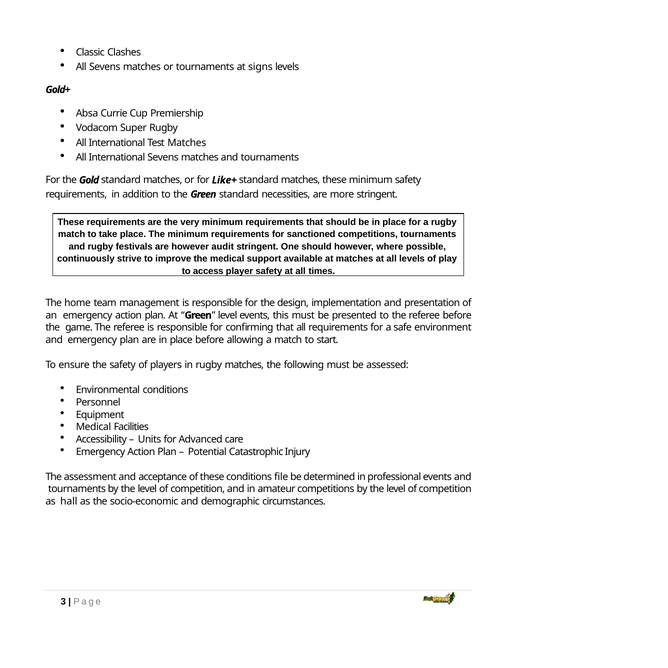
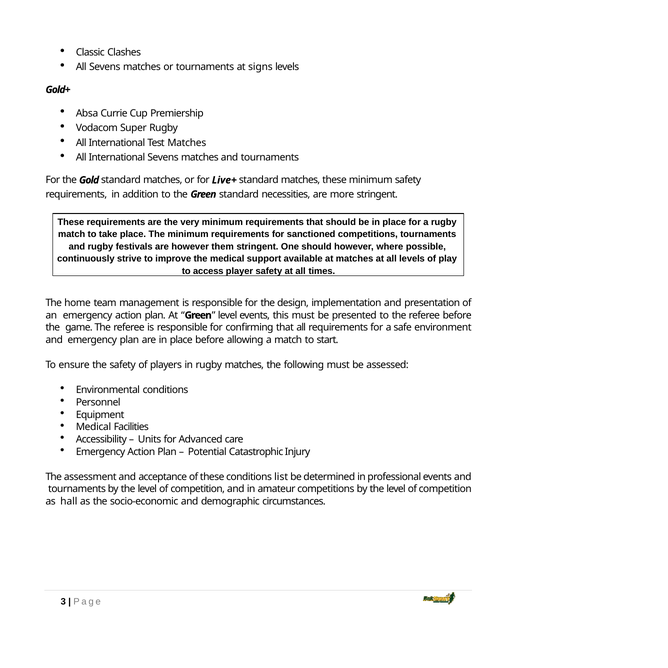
Like+: Like+ -> Live+
audit: audit -> them
file: file -> list
